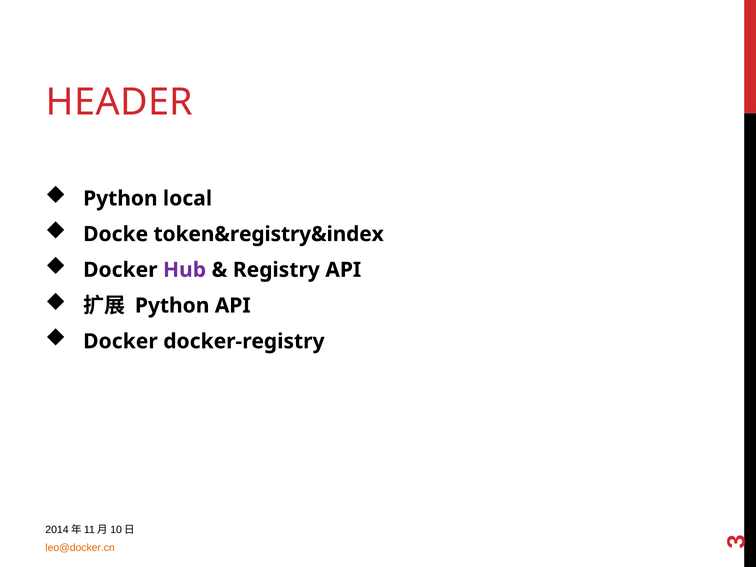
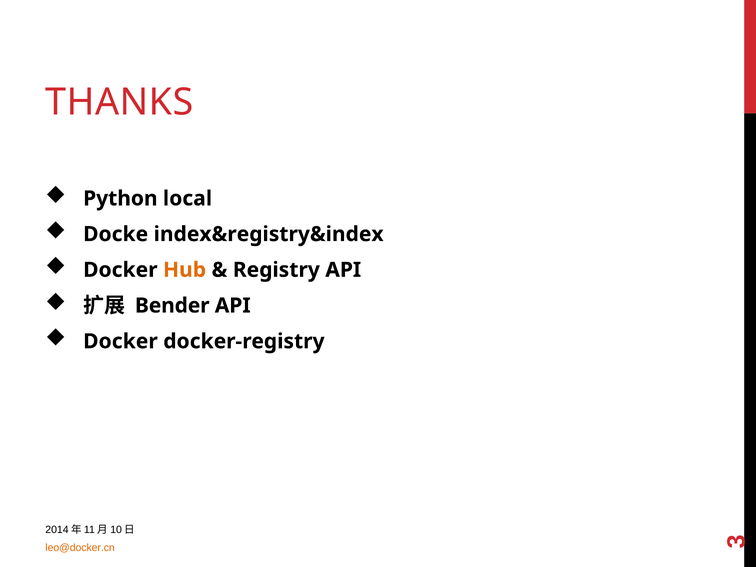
HEADER: HEADER -> THANKS
token&registry&index: token&registry&index -> index&registry&index
Hub colour: purple -> orange
Python at (172, 306): Python -> Bender
